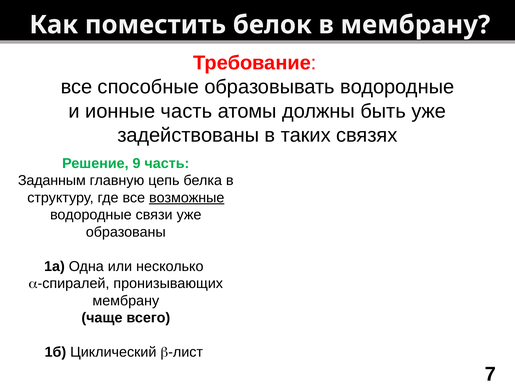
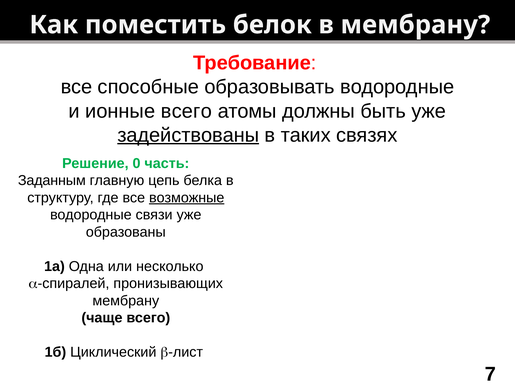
ионные часть: часть -> всего
задействованы underline: none -> present
9: 9 -> 0
